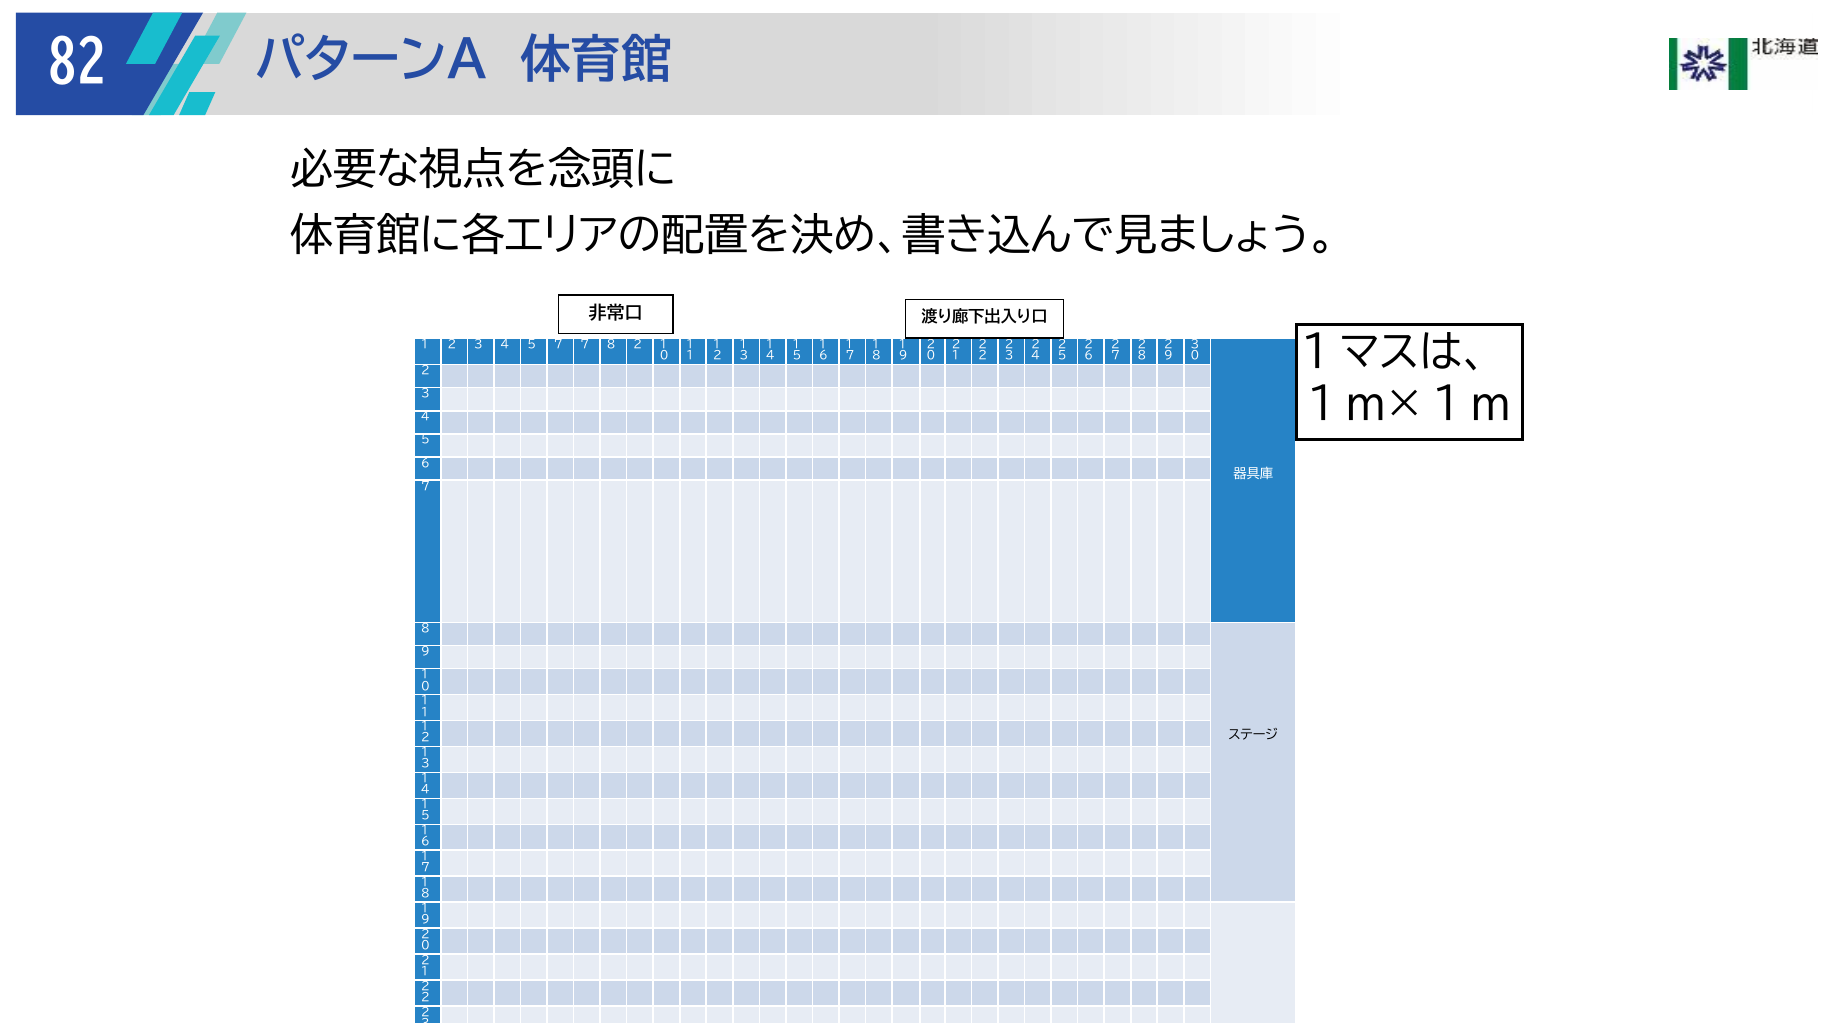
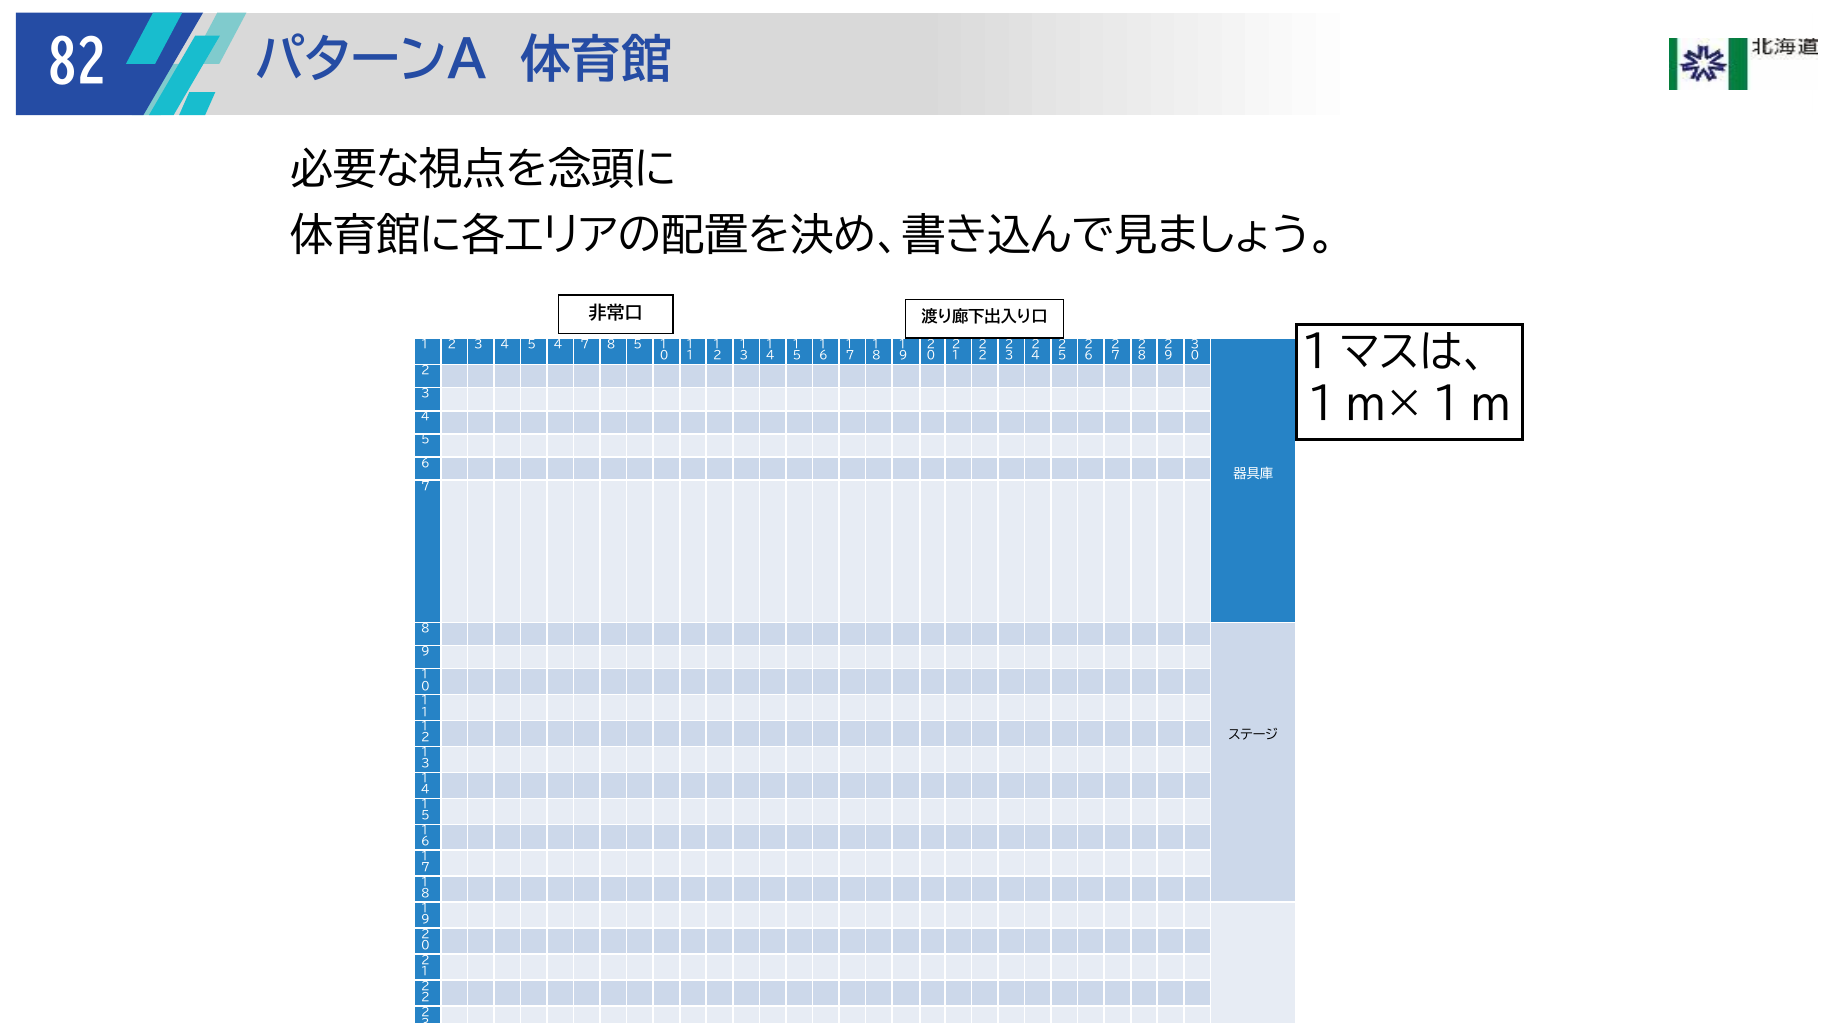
5 7: 7 -> 4
7 8 2: 2 -> 5
